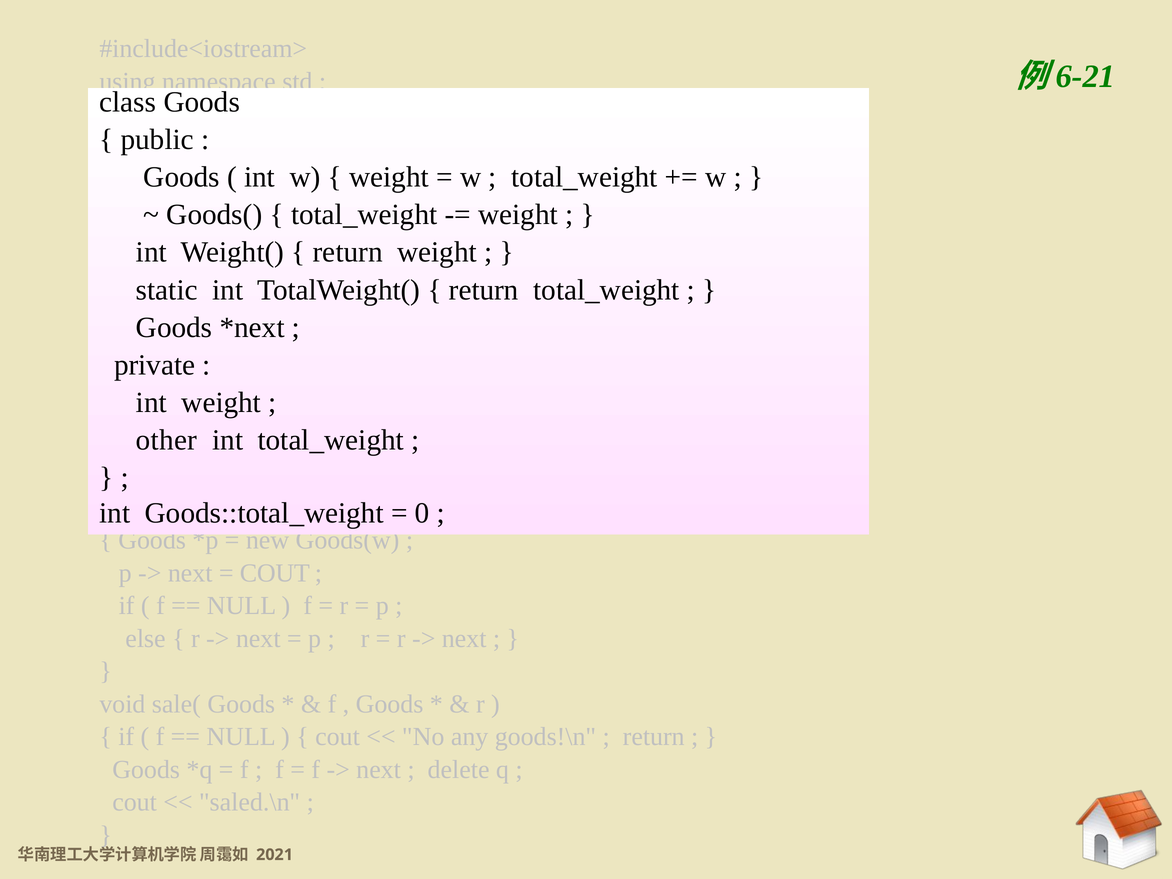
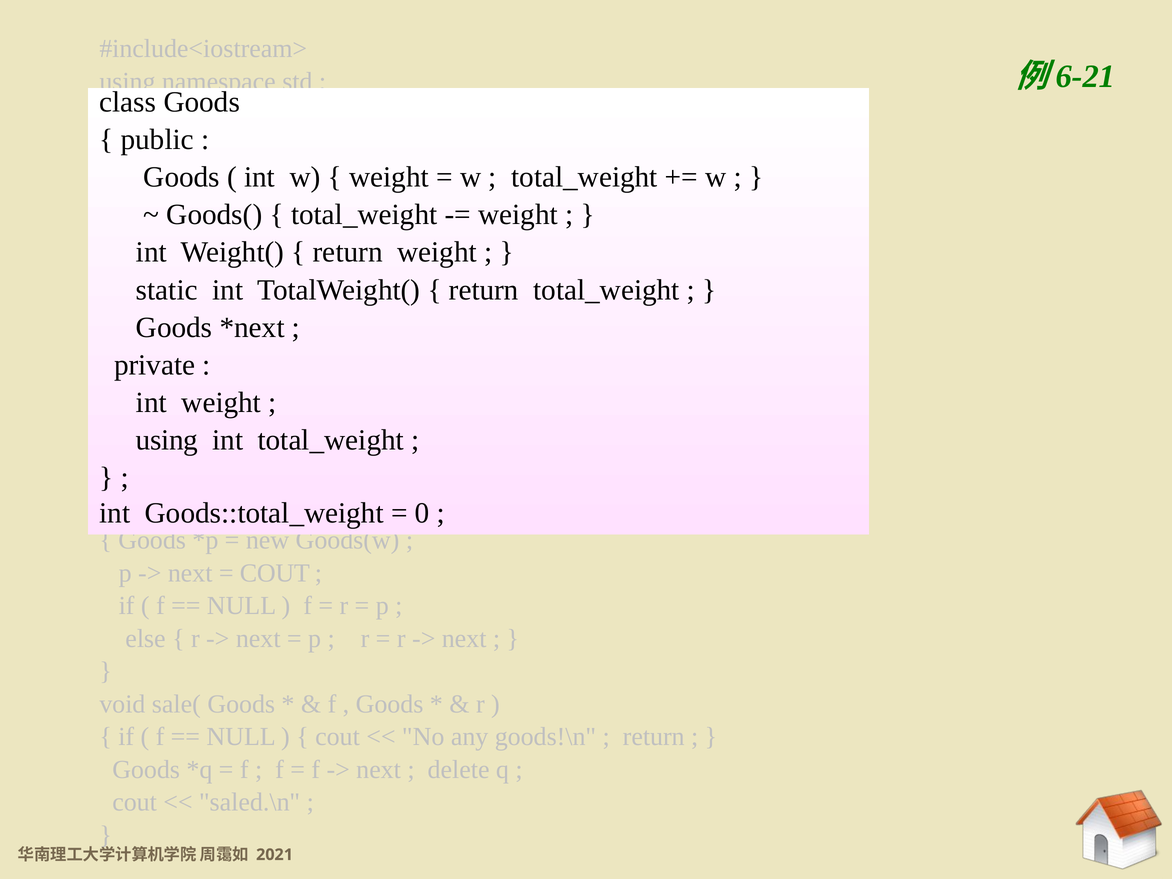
other at (167, 440): other -> using
